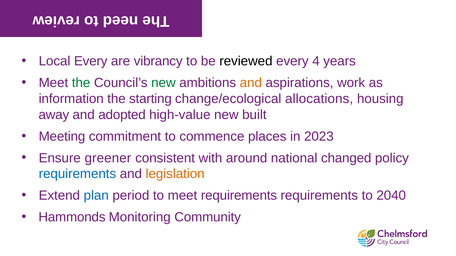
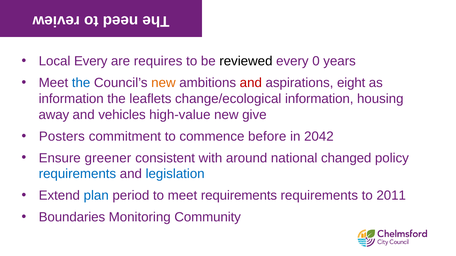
vibrancy: vibrancy -> requires
4: 4 -> 0
the at (81, 83) colour: green -> blue
new at (163, 83) colour: green -> orange
and at (251, 83) colour: orange -> red
work: work -> eight
starting: starting -> leaflets
change/ecological allocations: allocations -> information
adopted: adopted -> vehicles
built: built -> give
Meeting: Meeting -> Posters
places: places -> before
2023: 2023 -> 2042
legislation colour: orange -> blue
2040: 2040 -> 2011
Hammonds: Hammonds -> Boundaries
